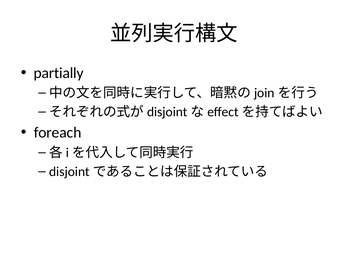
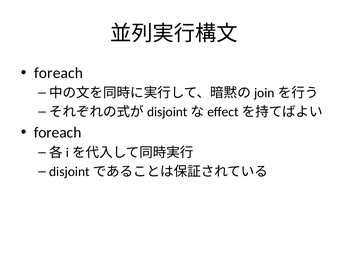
partially at (59, 73): partially -> foreach
